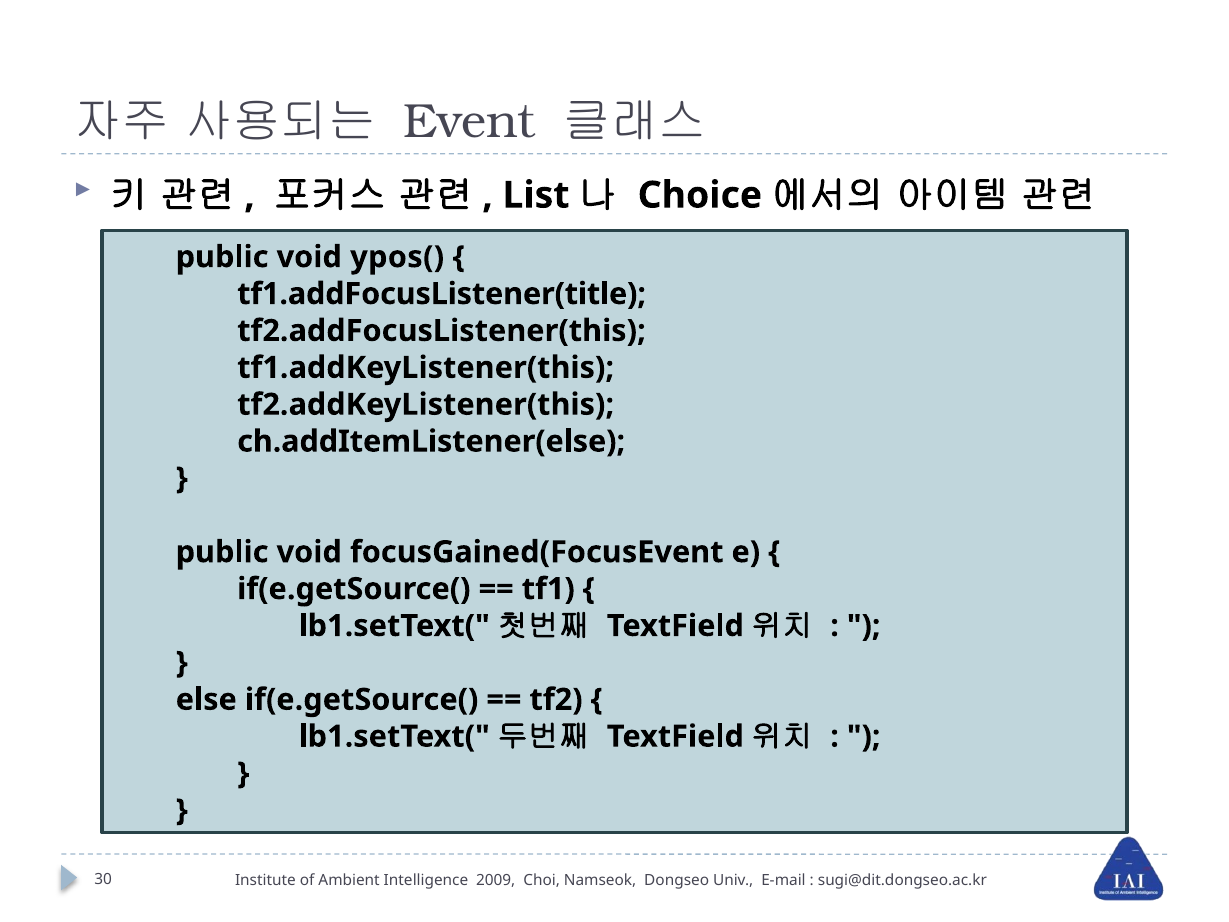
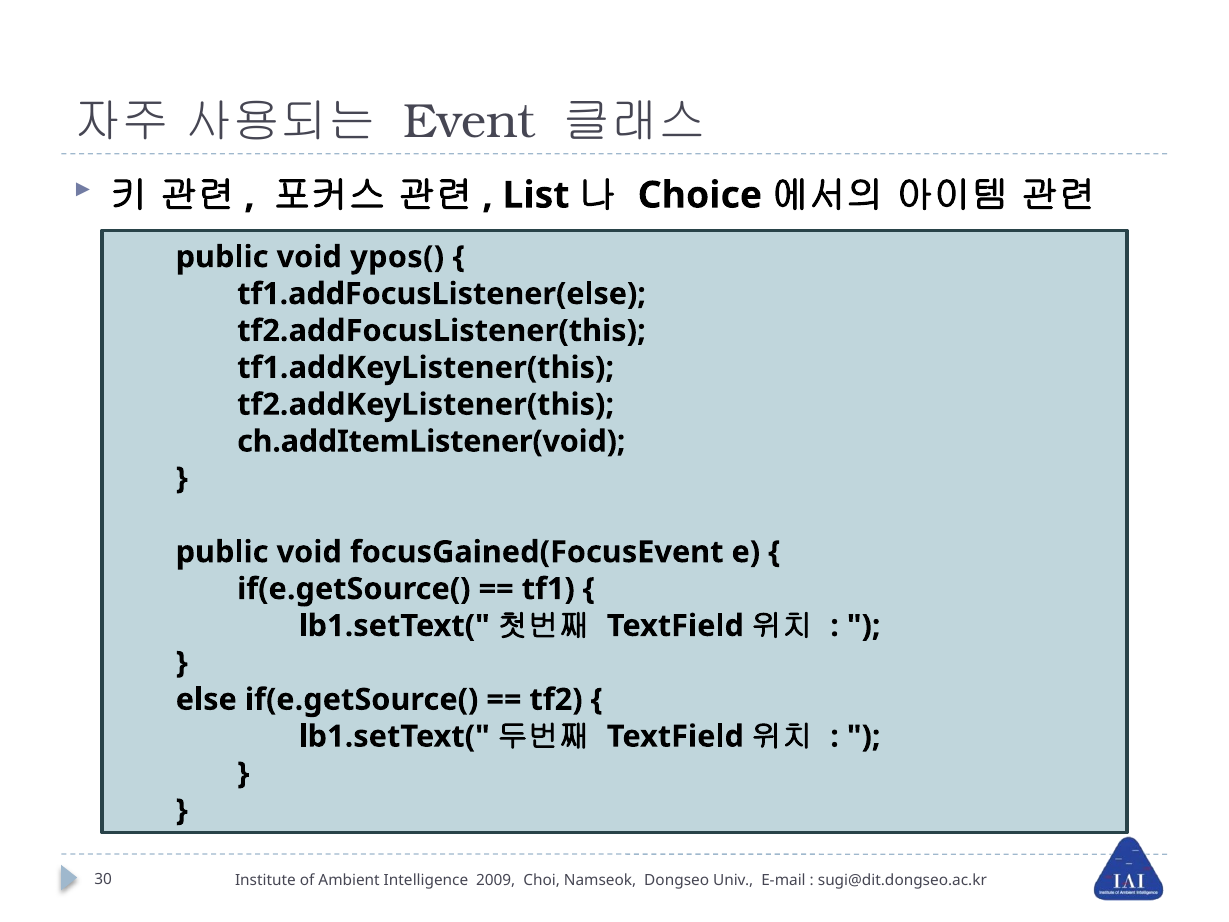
tf1.addFocusListener(title: tf1.addFocusListener(title -> tf1.addFocusListener(else
ch.addItemListener(else: ch.addItemListener(else -> ch.addItemListener(void
